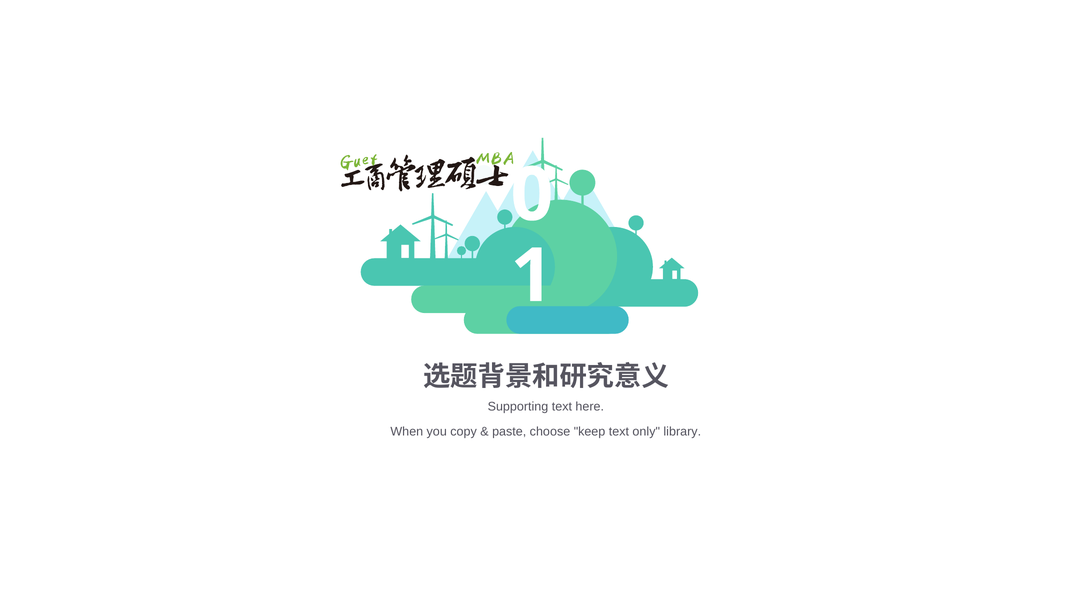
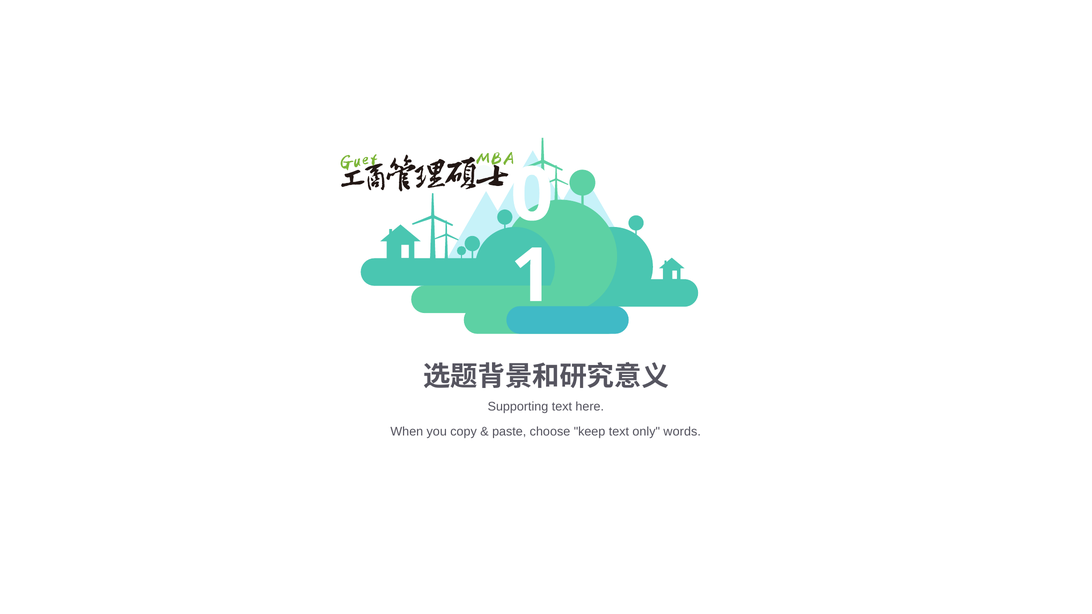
library: library -> words
